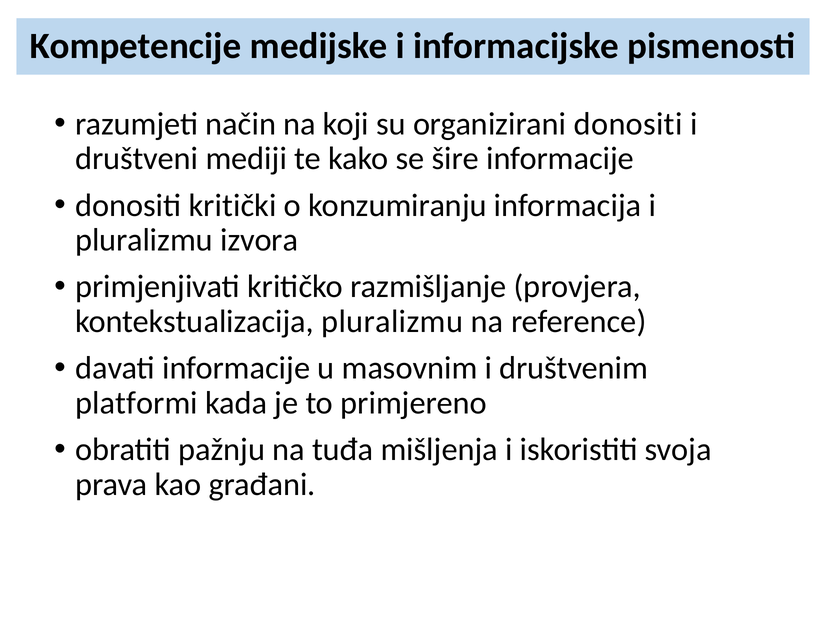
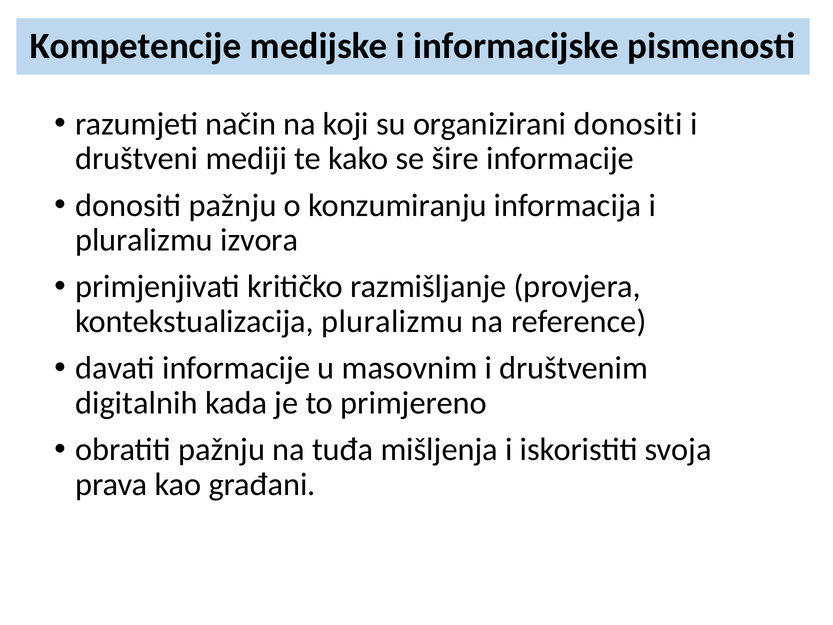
donositi kritički: kritički -> pažnju
platformi: platformi -> digitalnih
